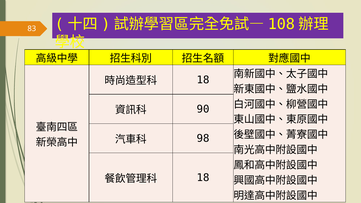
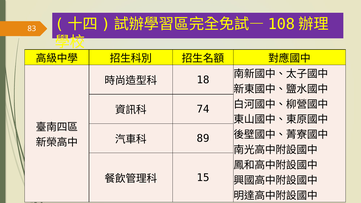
90: 90 -> 74
98: 98 -> 89
18 at (203, 178): 18 -> 15
